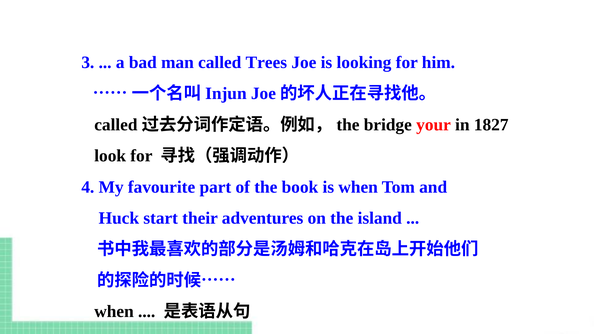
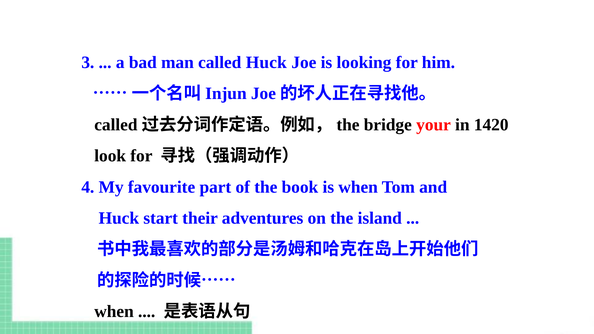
called Trees: Trees -> Huck
1827: 1827 -> 1420
